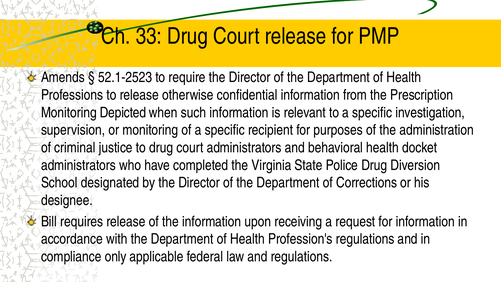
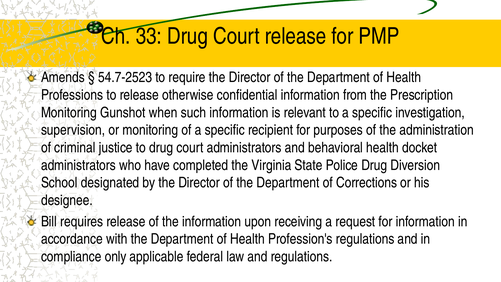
52.1-2523: 52.1-2523 -> 54.7-2523
Depicted: Depicted -> Gunshot
